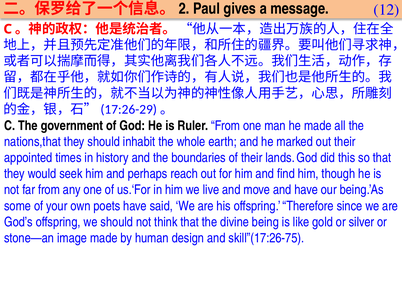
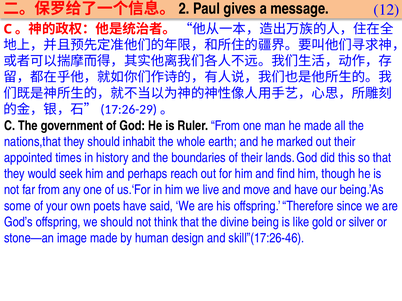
skill”(17:26-75: skill”(17:26-75 -> skill”(17:26-46
